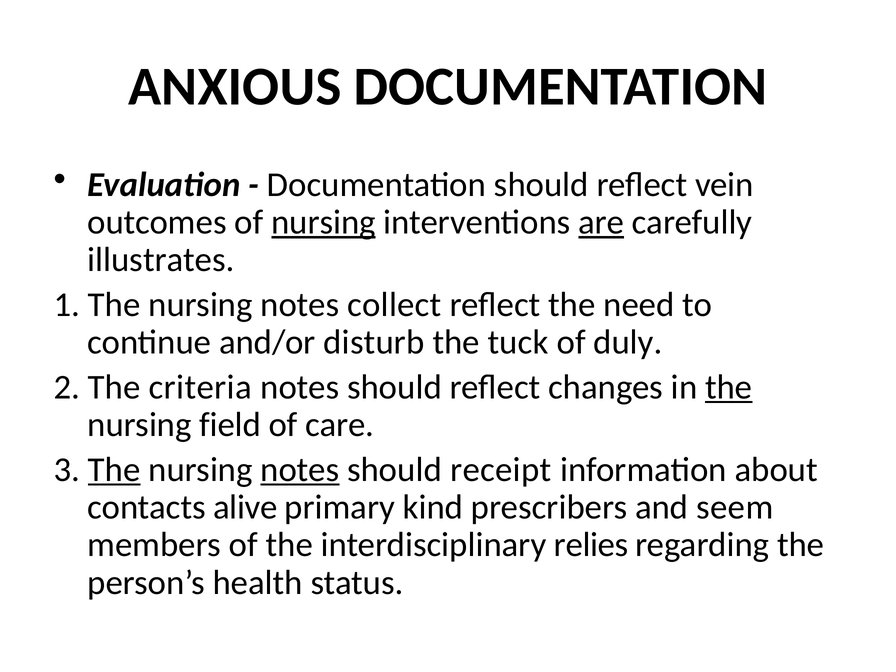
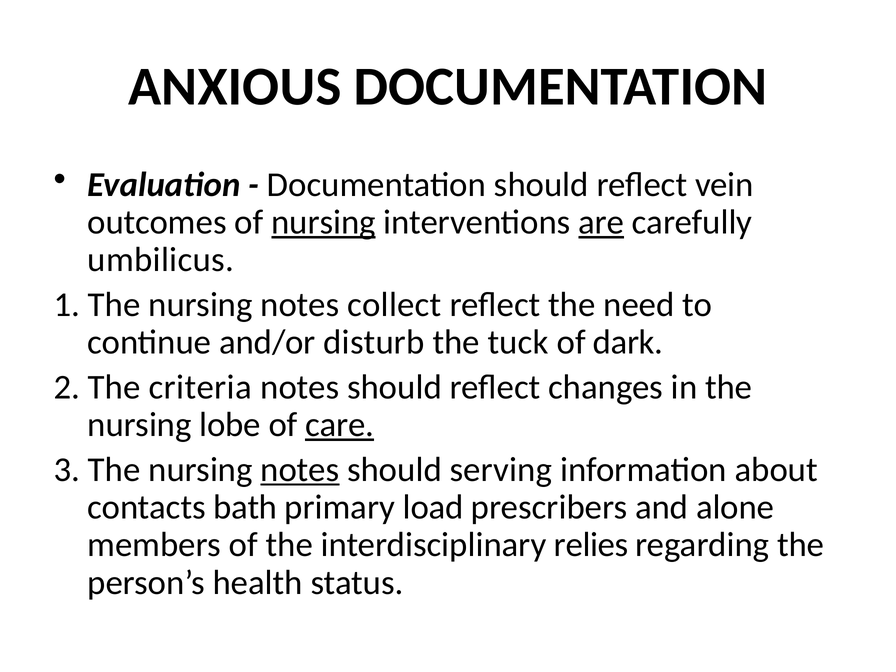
illustrates: illustrates -> umbilicus
duly: duly -> dark
the at (729, 387) underline: present -> none
field: field -> lobe
care underline: none -> present
The at (114, 470) underline: present -> none
receipt: receipt -> serving
alive: alive -> bath
kind: kind -> load
seem: seem -> alone
